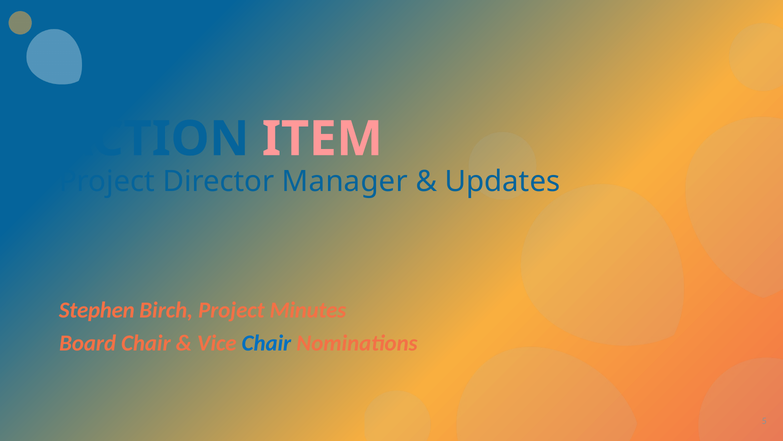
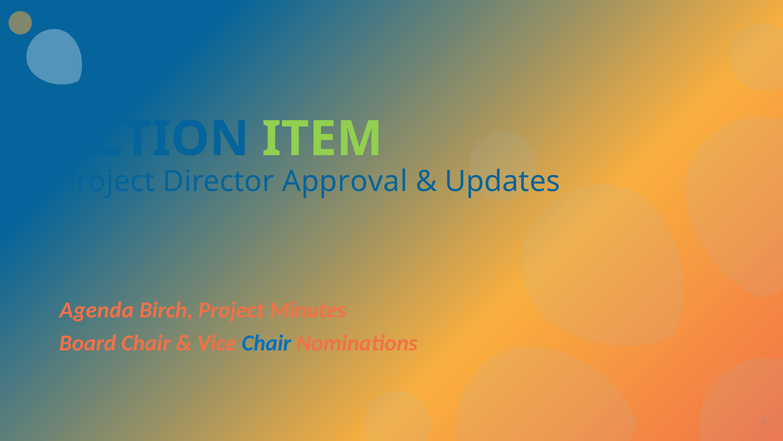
ITEM colour: pink -> light green
Manager: Manager -> Approval
Stephen: Stephen -> Agenda
